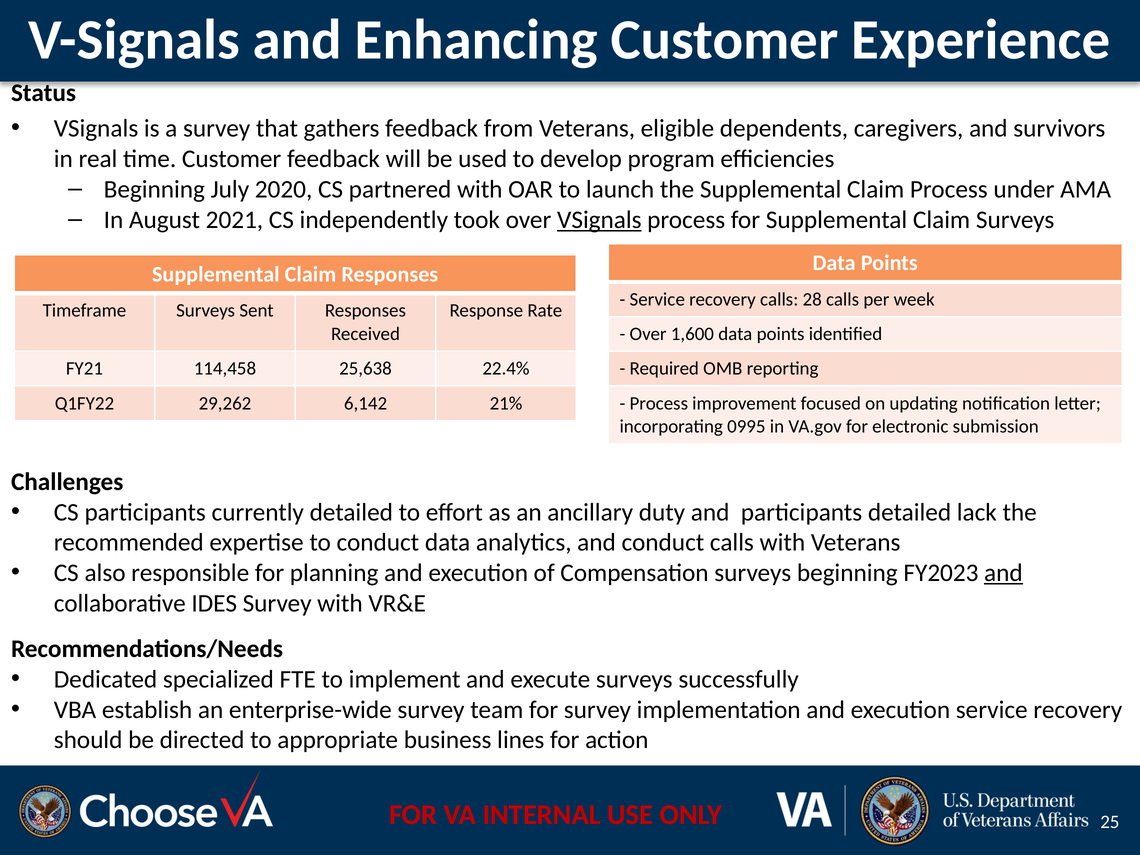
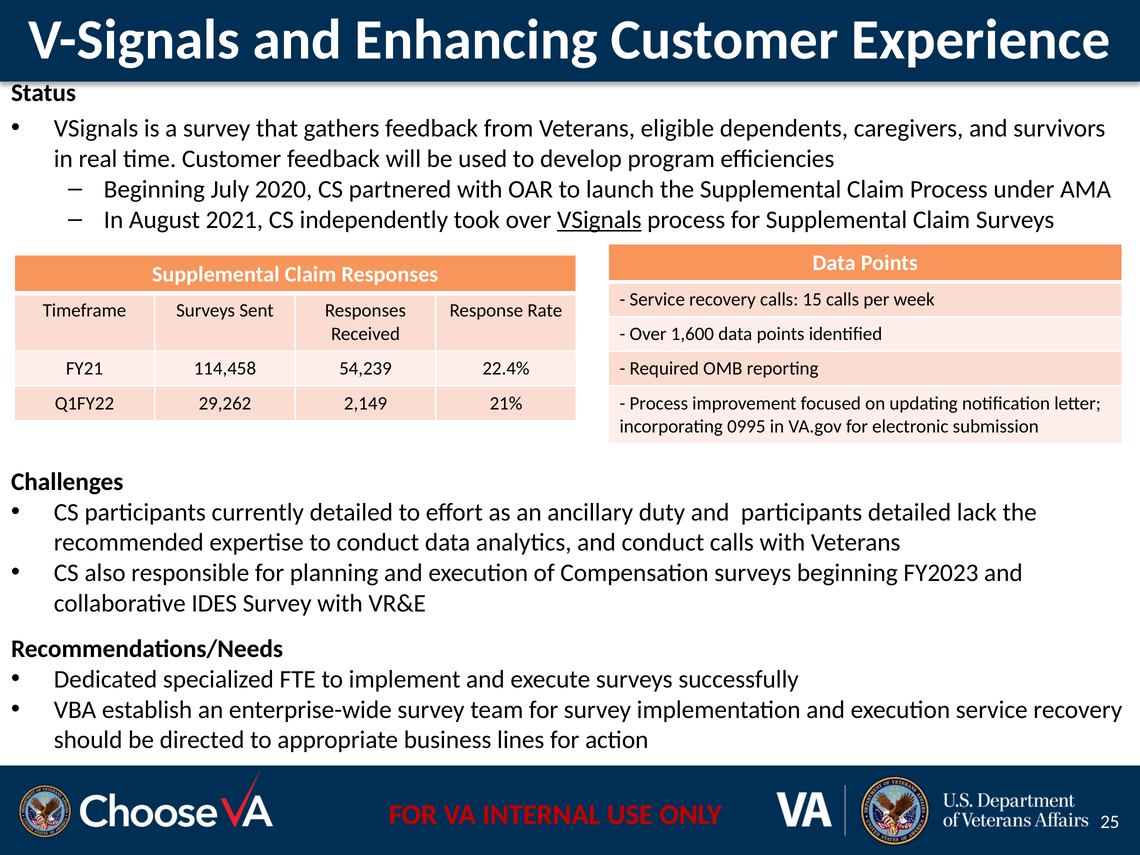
28: 28 -> 15
25,638: 25,638 -> 54,239
6,142: 6,142 -> 2,149
and at (1003, 573) underline: present -> none
